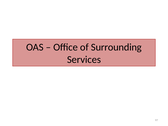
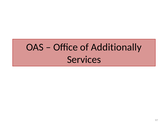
Surrounding: Surrounding -> Additionally
